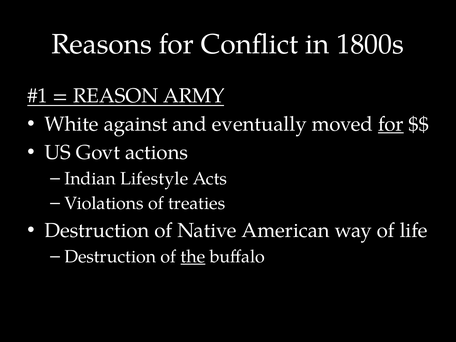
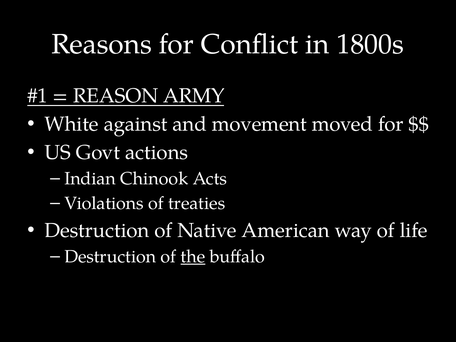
eventually: eventually -> movement
for at (391, 124) underline: present -> none
Lifestyle: Lifestyle -> Chinook
